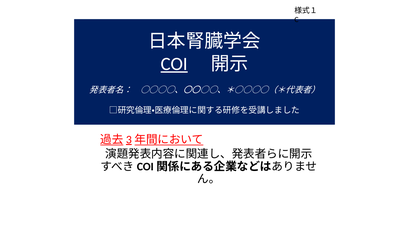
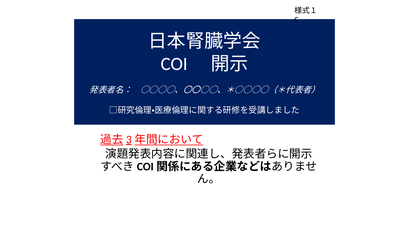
COI underline: present -> none
